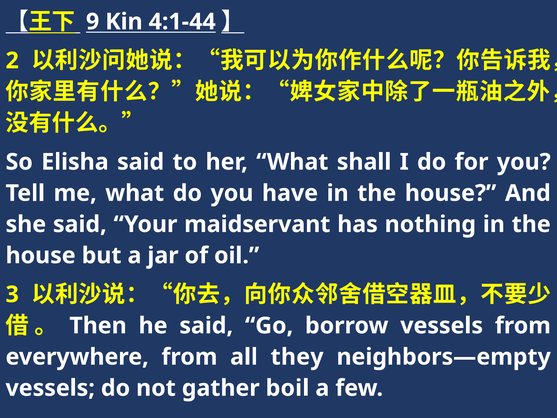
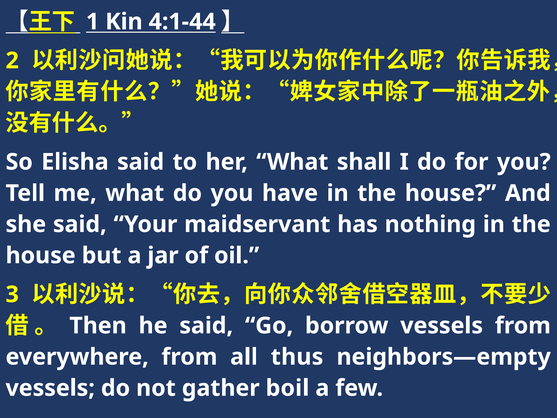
9: 9 -> 1
they: they -> thus
